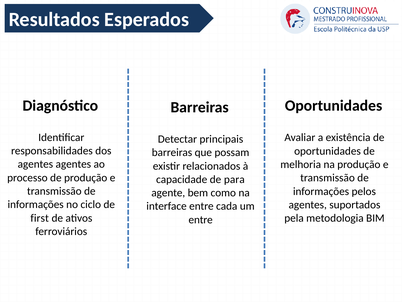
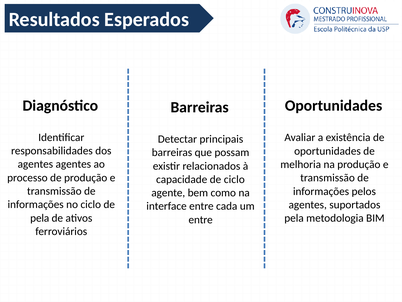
de para: para -> ciclo
first at (40, 218): first -> pela
